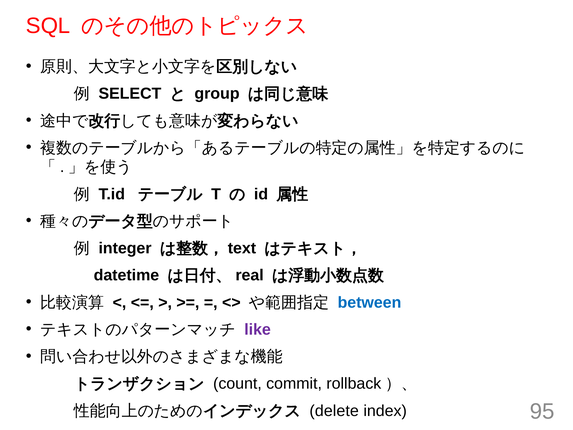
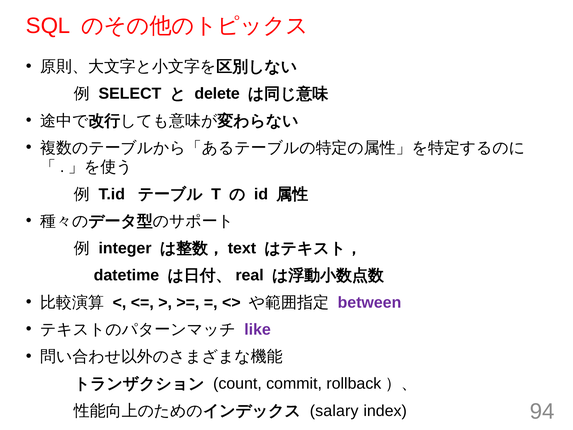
group: group -> delete
between colour: blue -> purple
delete: delete -> salary
95: 95 -> 94
